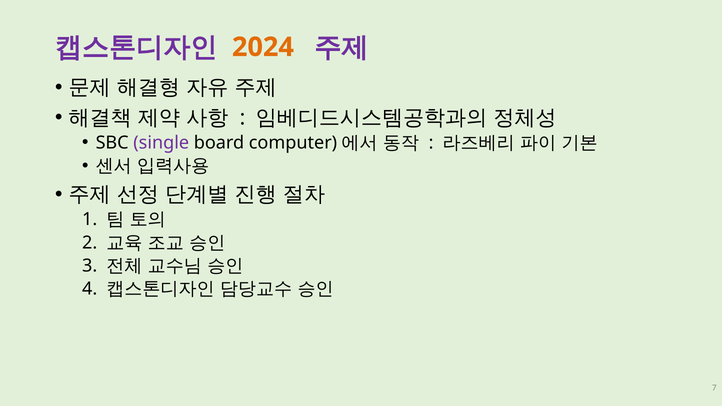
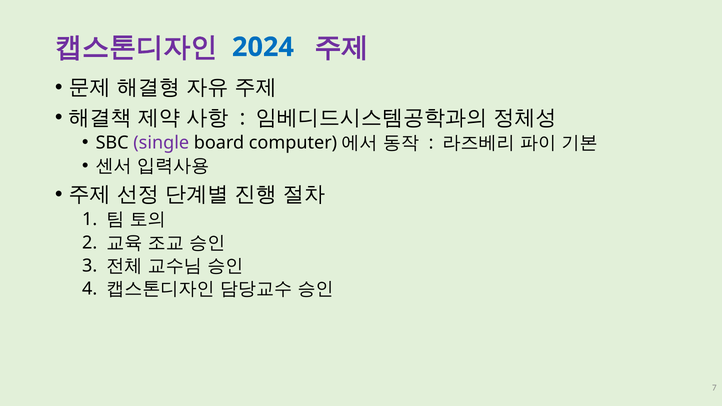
2024 colour: orange -> blue
